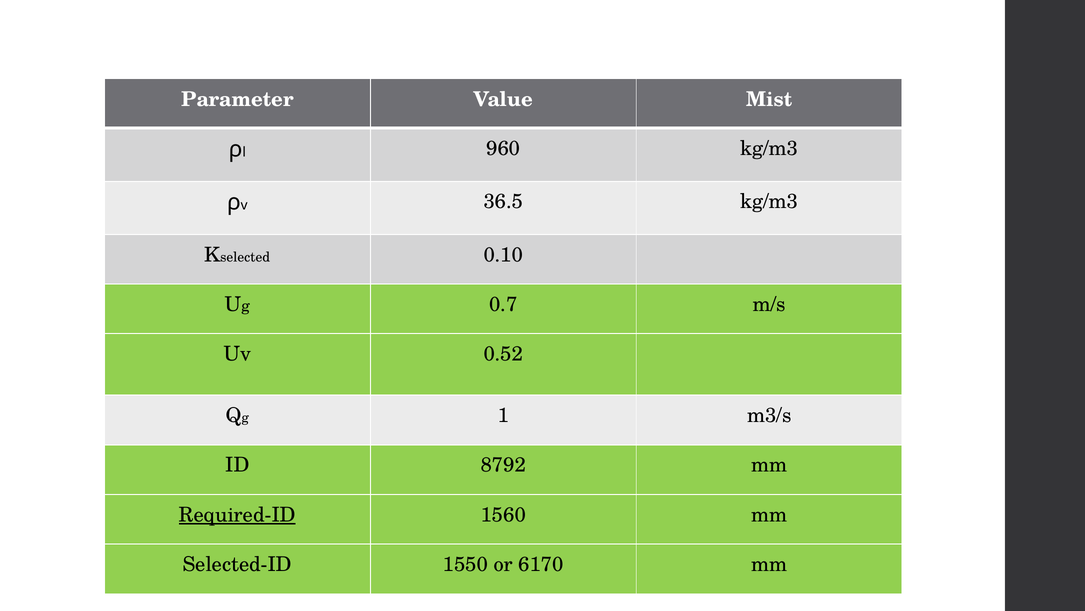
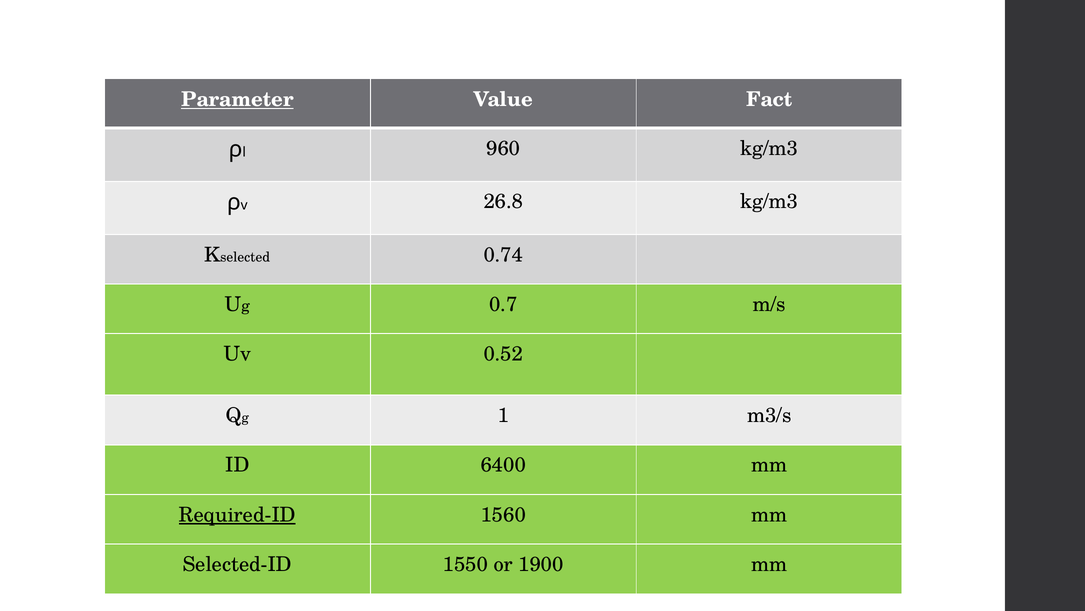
Parameter underline: none -> present
Mist: Mist -> Fact
36.5: 36.5 -> 26.8
0.10: 0.10 -> 0.74
8792: 8792 -> 6400
6170: 6170 -> 1900
